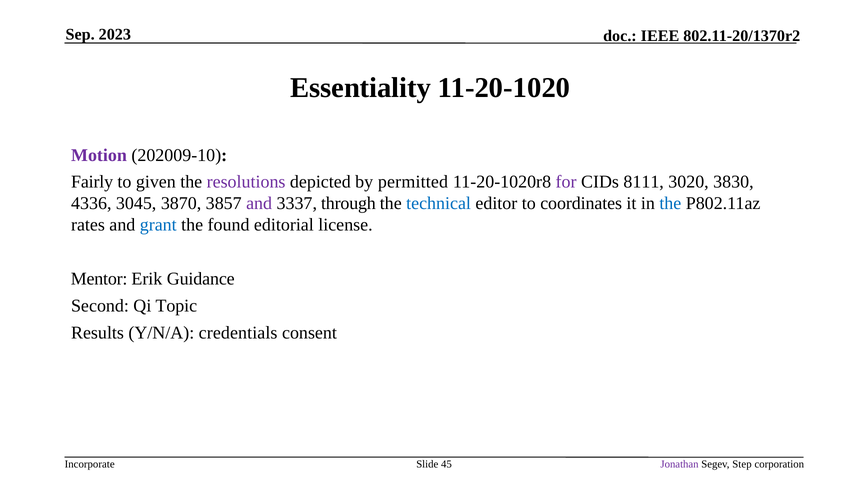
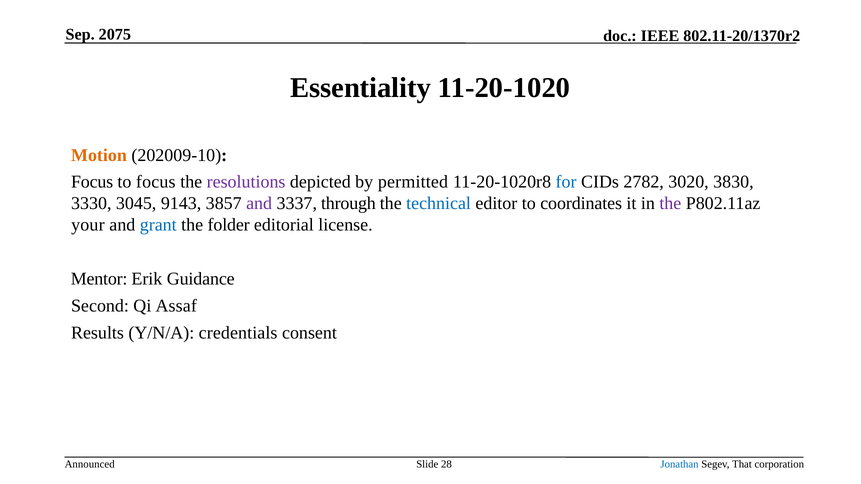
2023: 2023 -> 2075
Motion colour: purple -> orange
Fairly at (92, 182): Fairly -> Focus
to given: given -> focus
for colour: purple -> blue
8111: 8111 -> 2782
4336: 4336 -> 3330
3870: 3870 -> 9143
the at (670, 204) colour: blue -> purple
rates: rates -> your
found: found -> folder
Topic: Topic -> Assaf
Incorporate: Incorporate -> Announced
45: 45 -> 28
Jonathan colour: purple -> blue
Step: Step -> That
